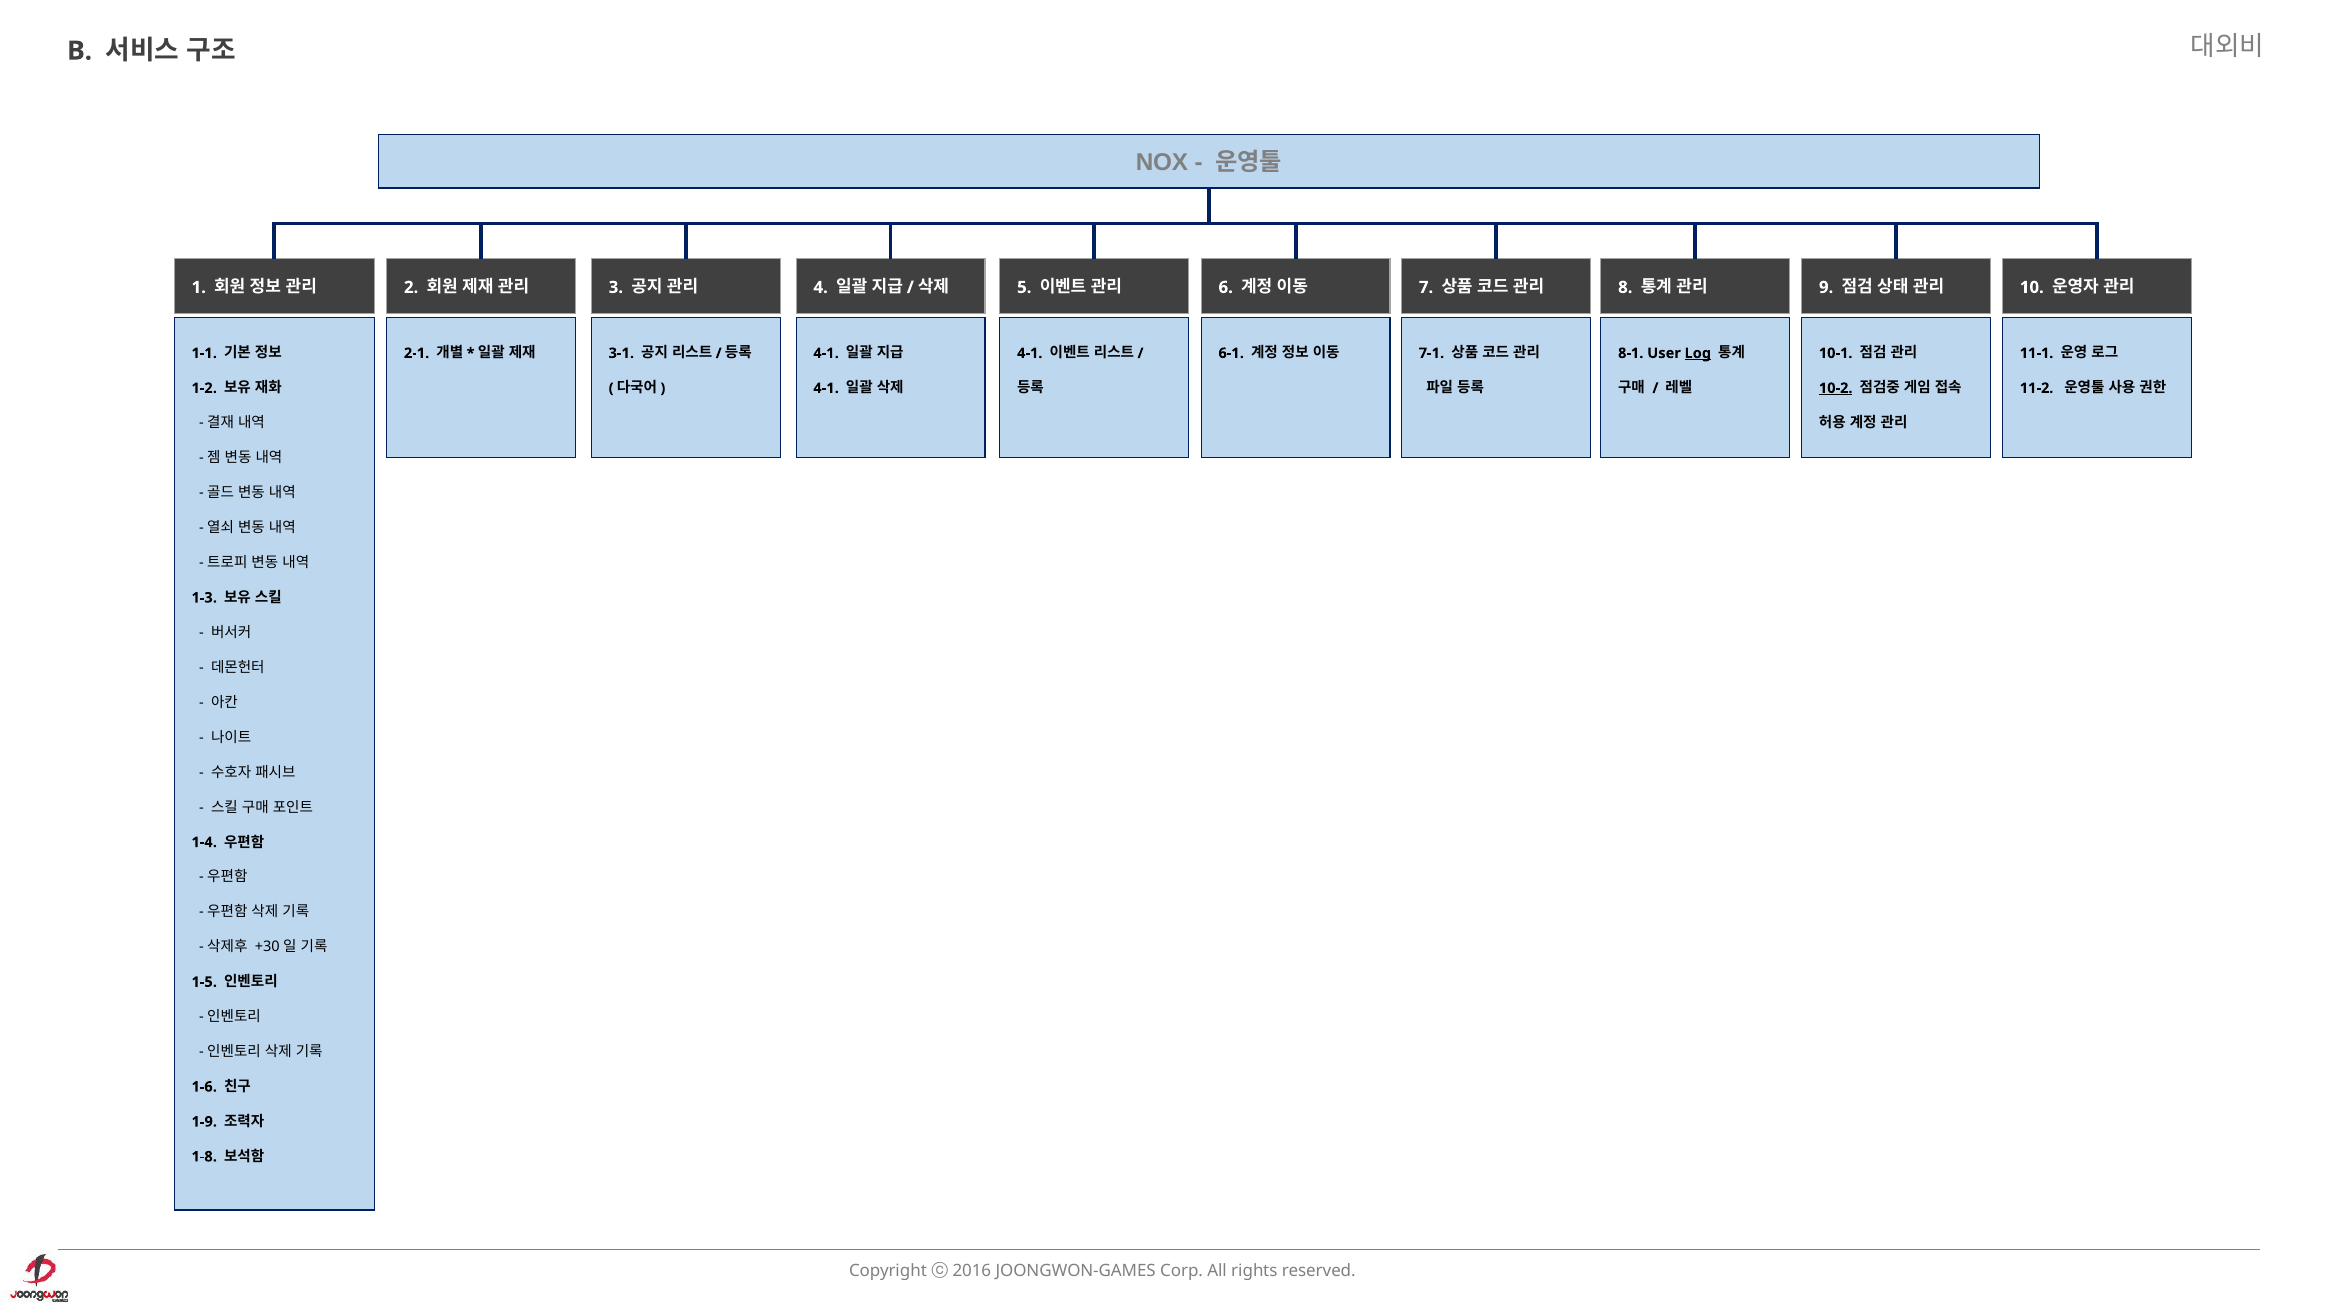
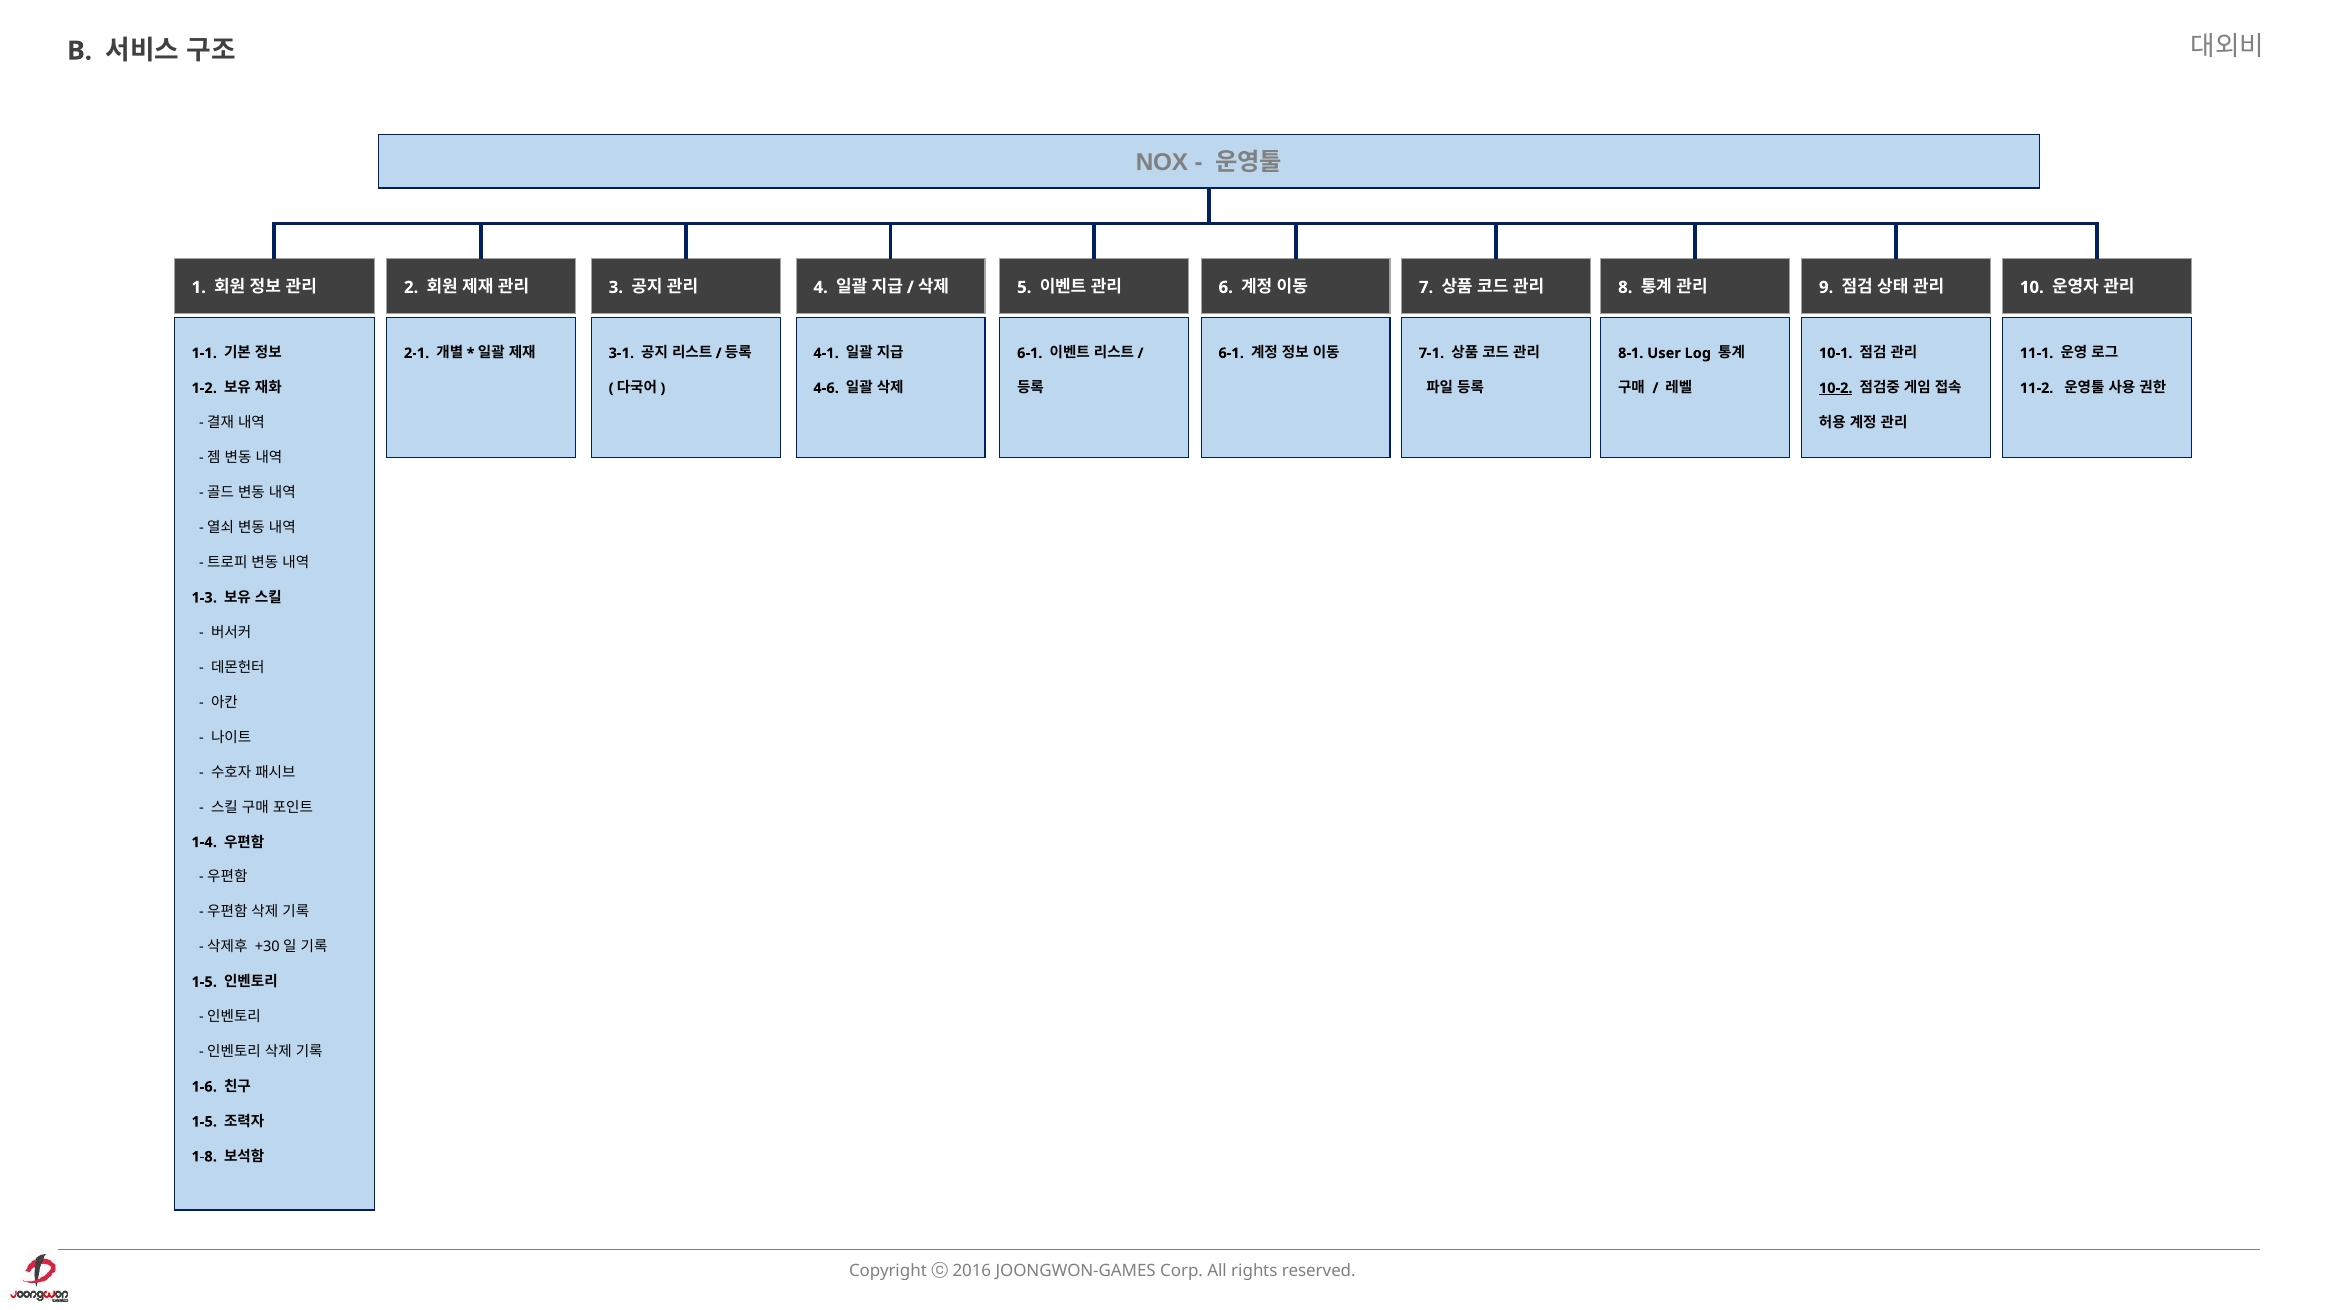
4-1 at (1030, 353): 4-1 -> 6-1
Log underline: present -> none
4-1 at (826, 388): 4-1 -> 4-6
1-9 at (204, 1122): 1-9 -> 1-5
